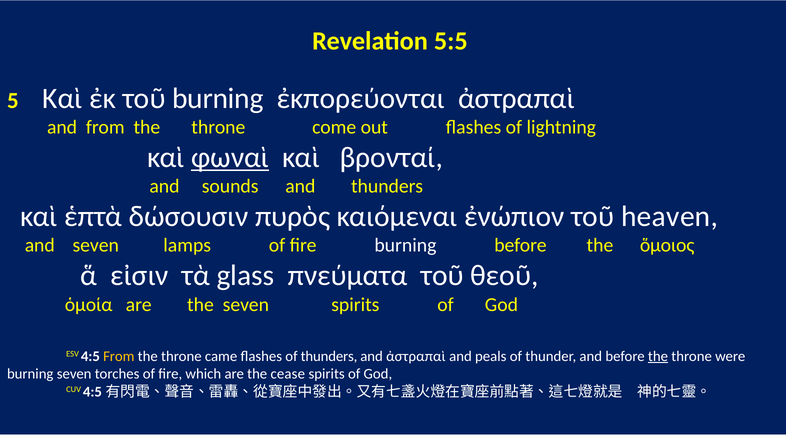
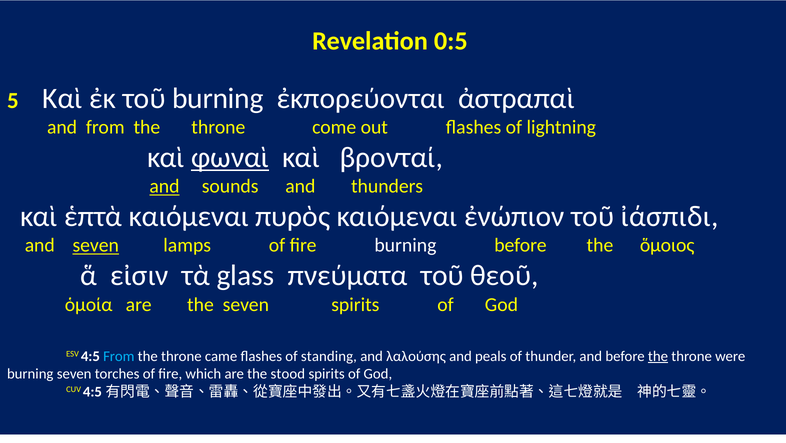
5:5: 5:5 -> 0:5
and at (164, 186) underline: none -> present
ἑπτὰ δώσουσιν: δώσουσιν -> καιόμεναι
heaven: heaven -> ἰάσπιδι
seven at (96, 246) underline: none -> present
From at (119, 356) colour: yellow -> light blue
of thunders: thunders -> standing
and ἀστραπαὶ: ἀστραπαὶ -> λαλούσης
cease: cease -> stood
